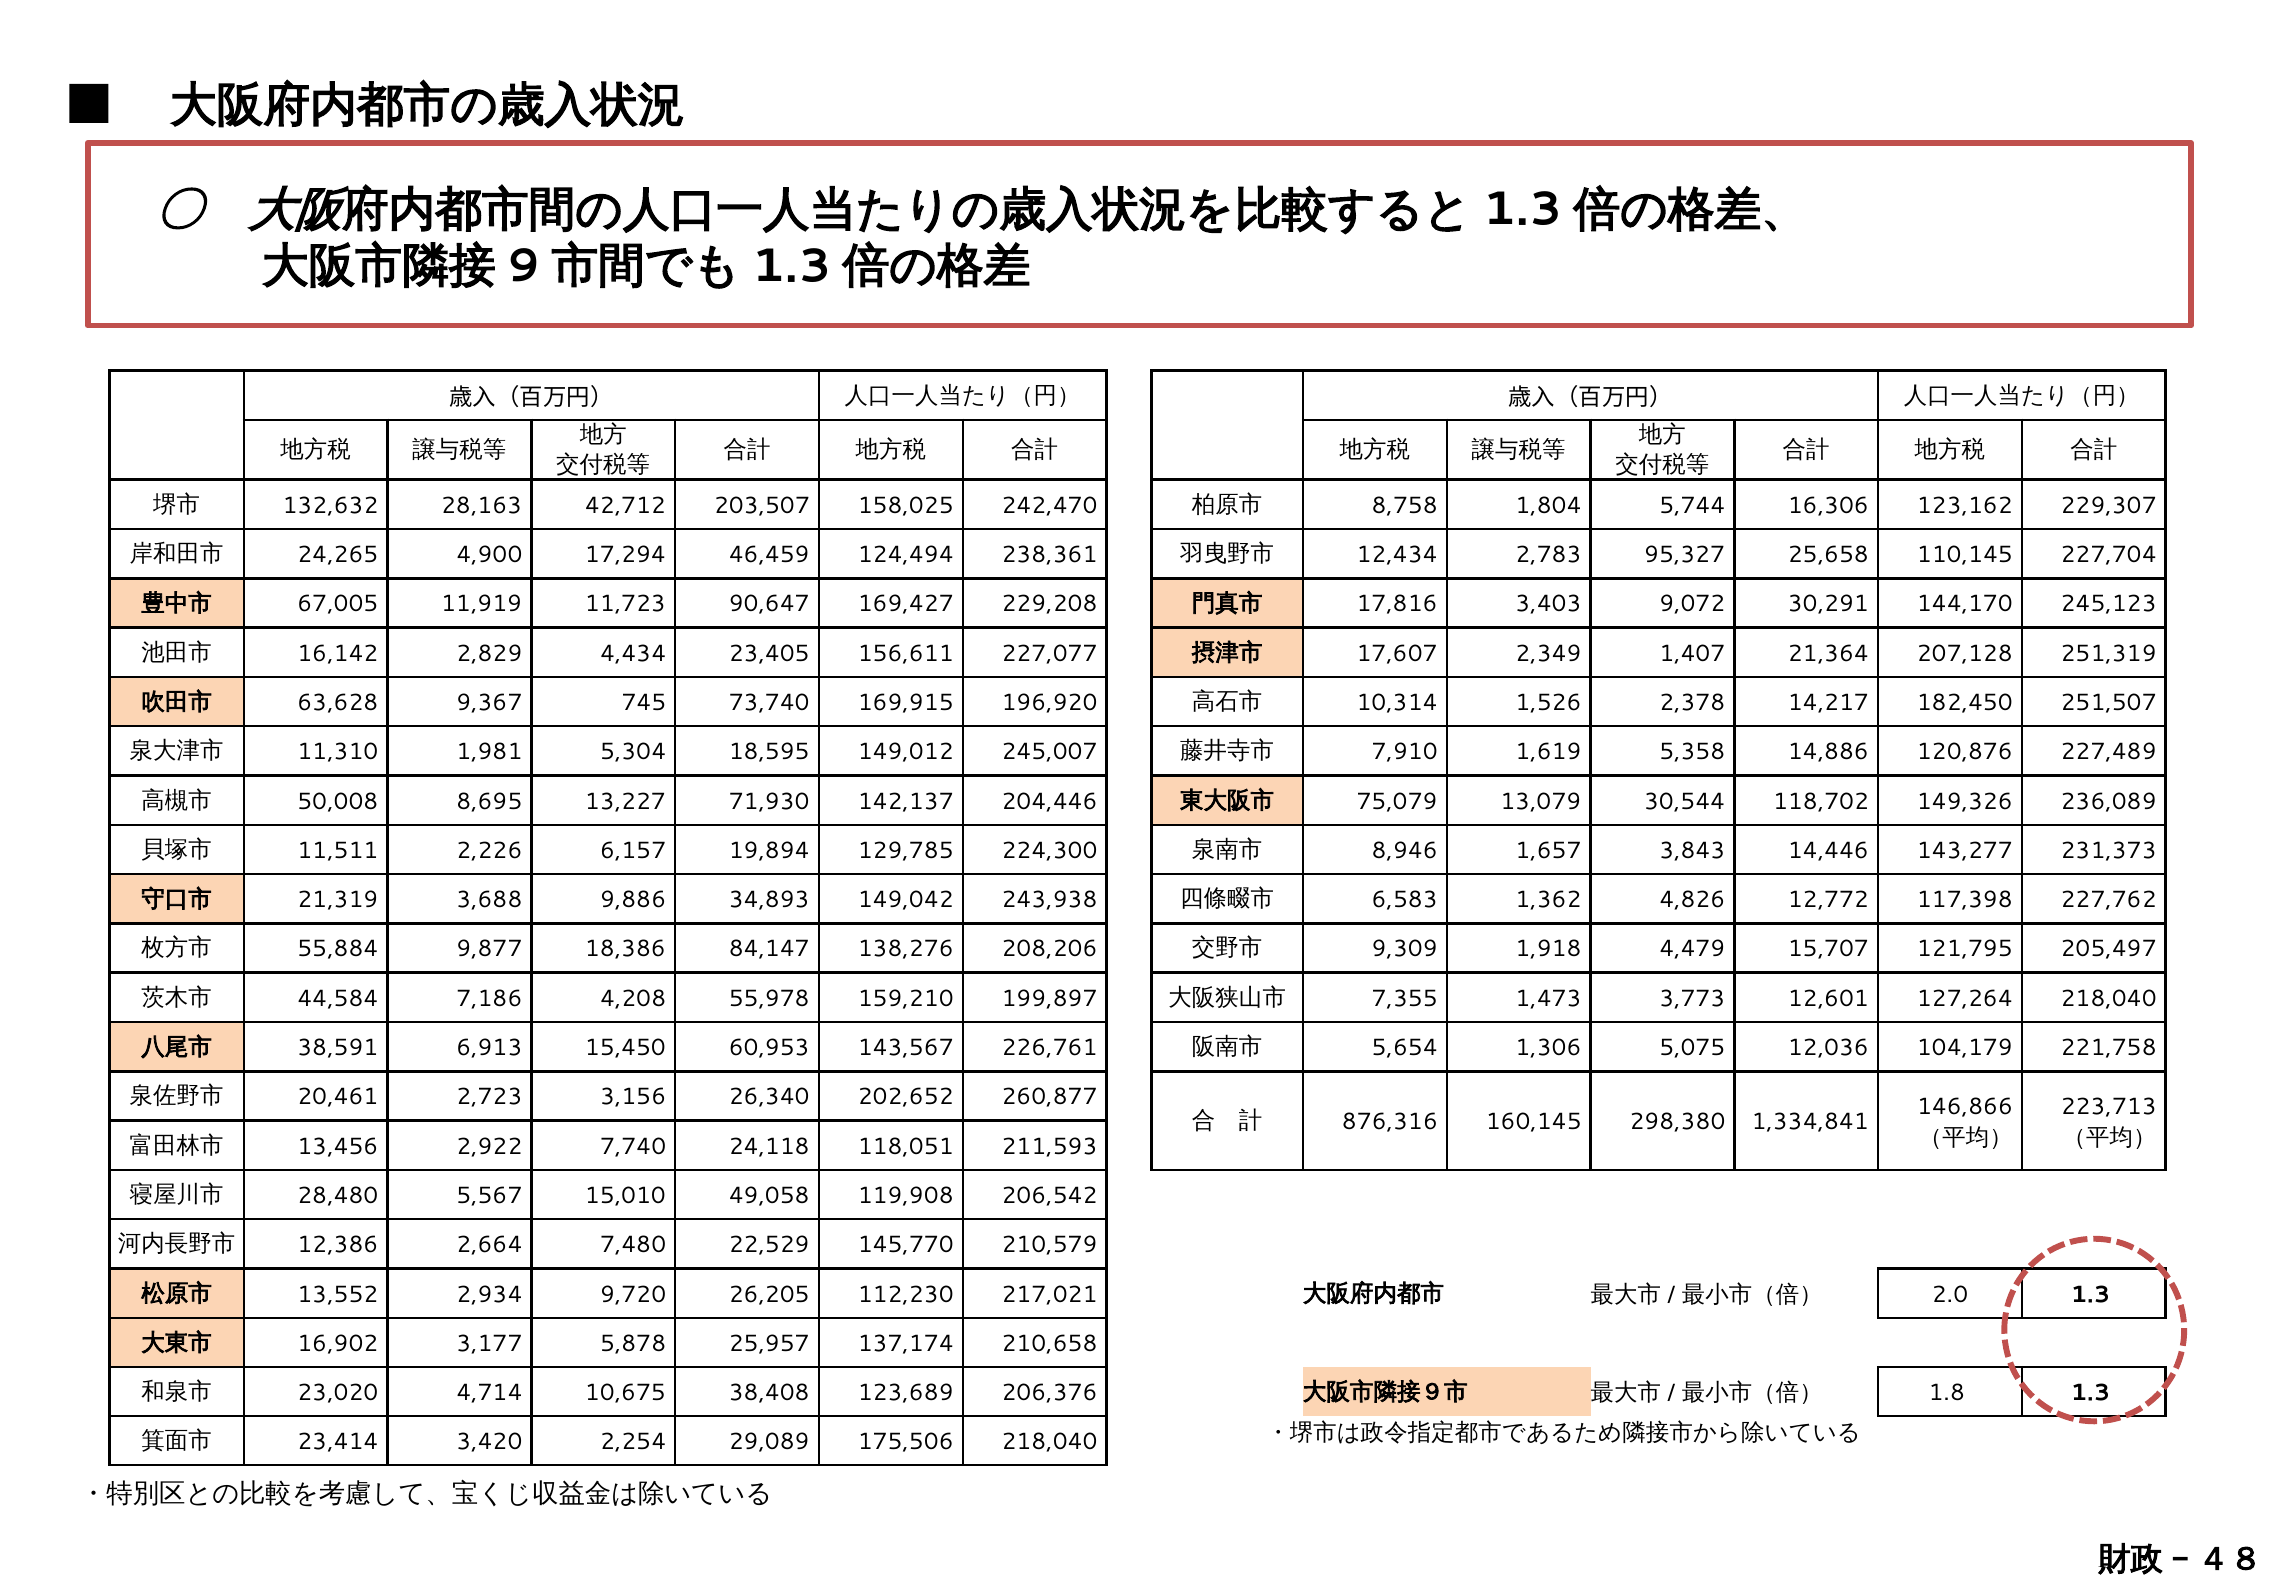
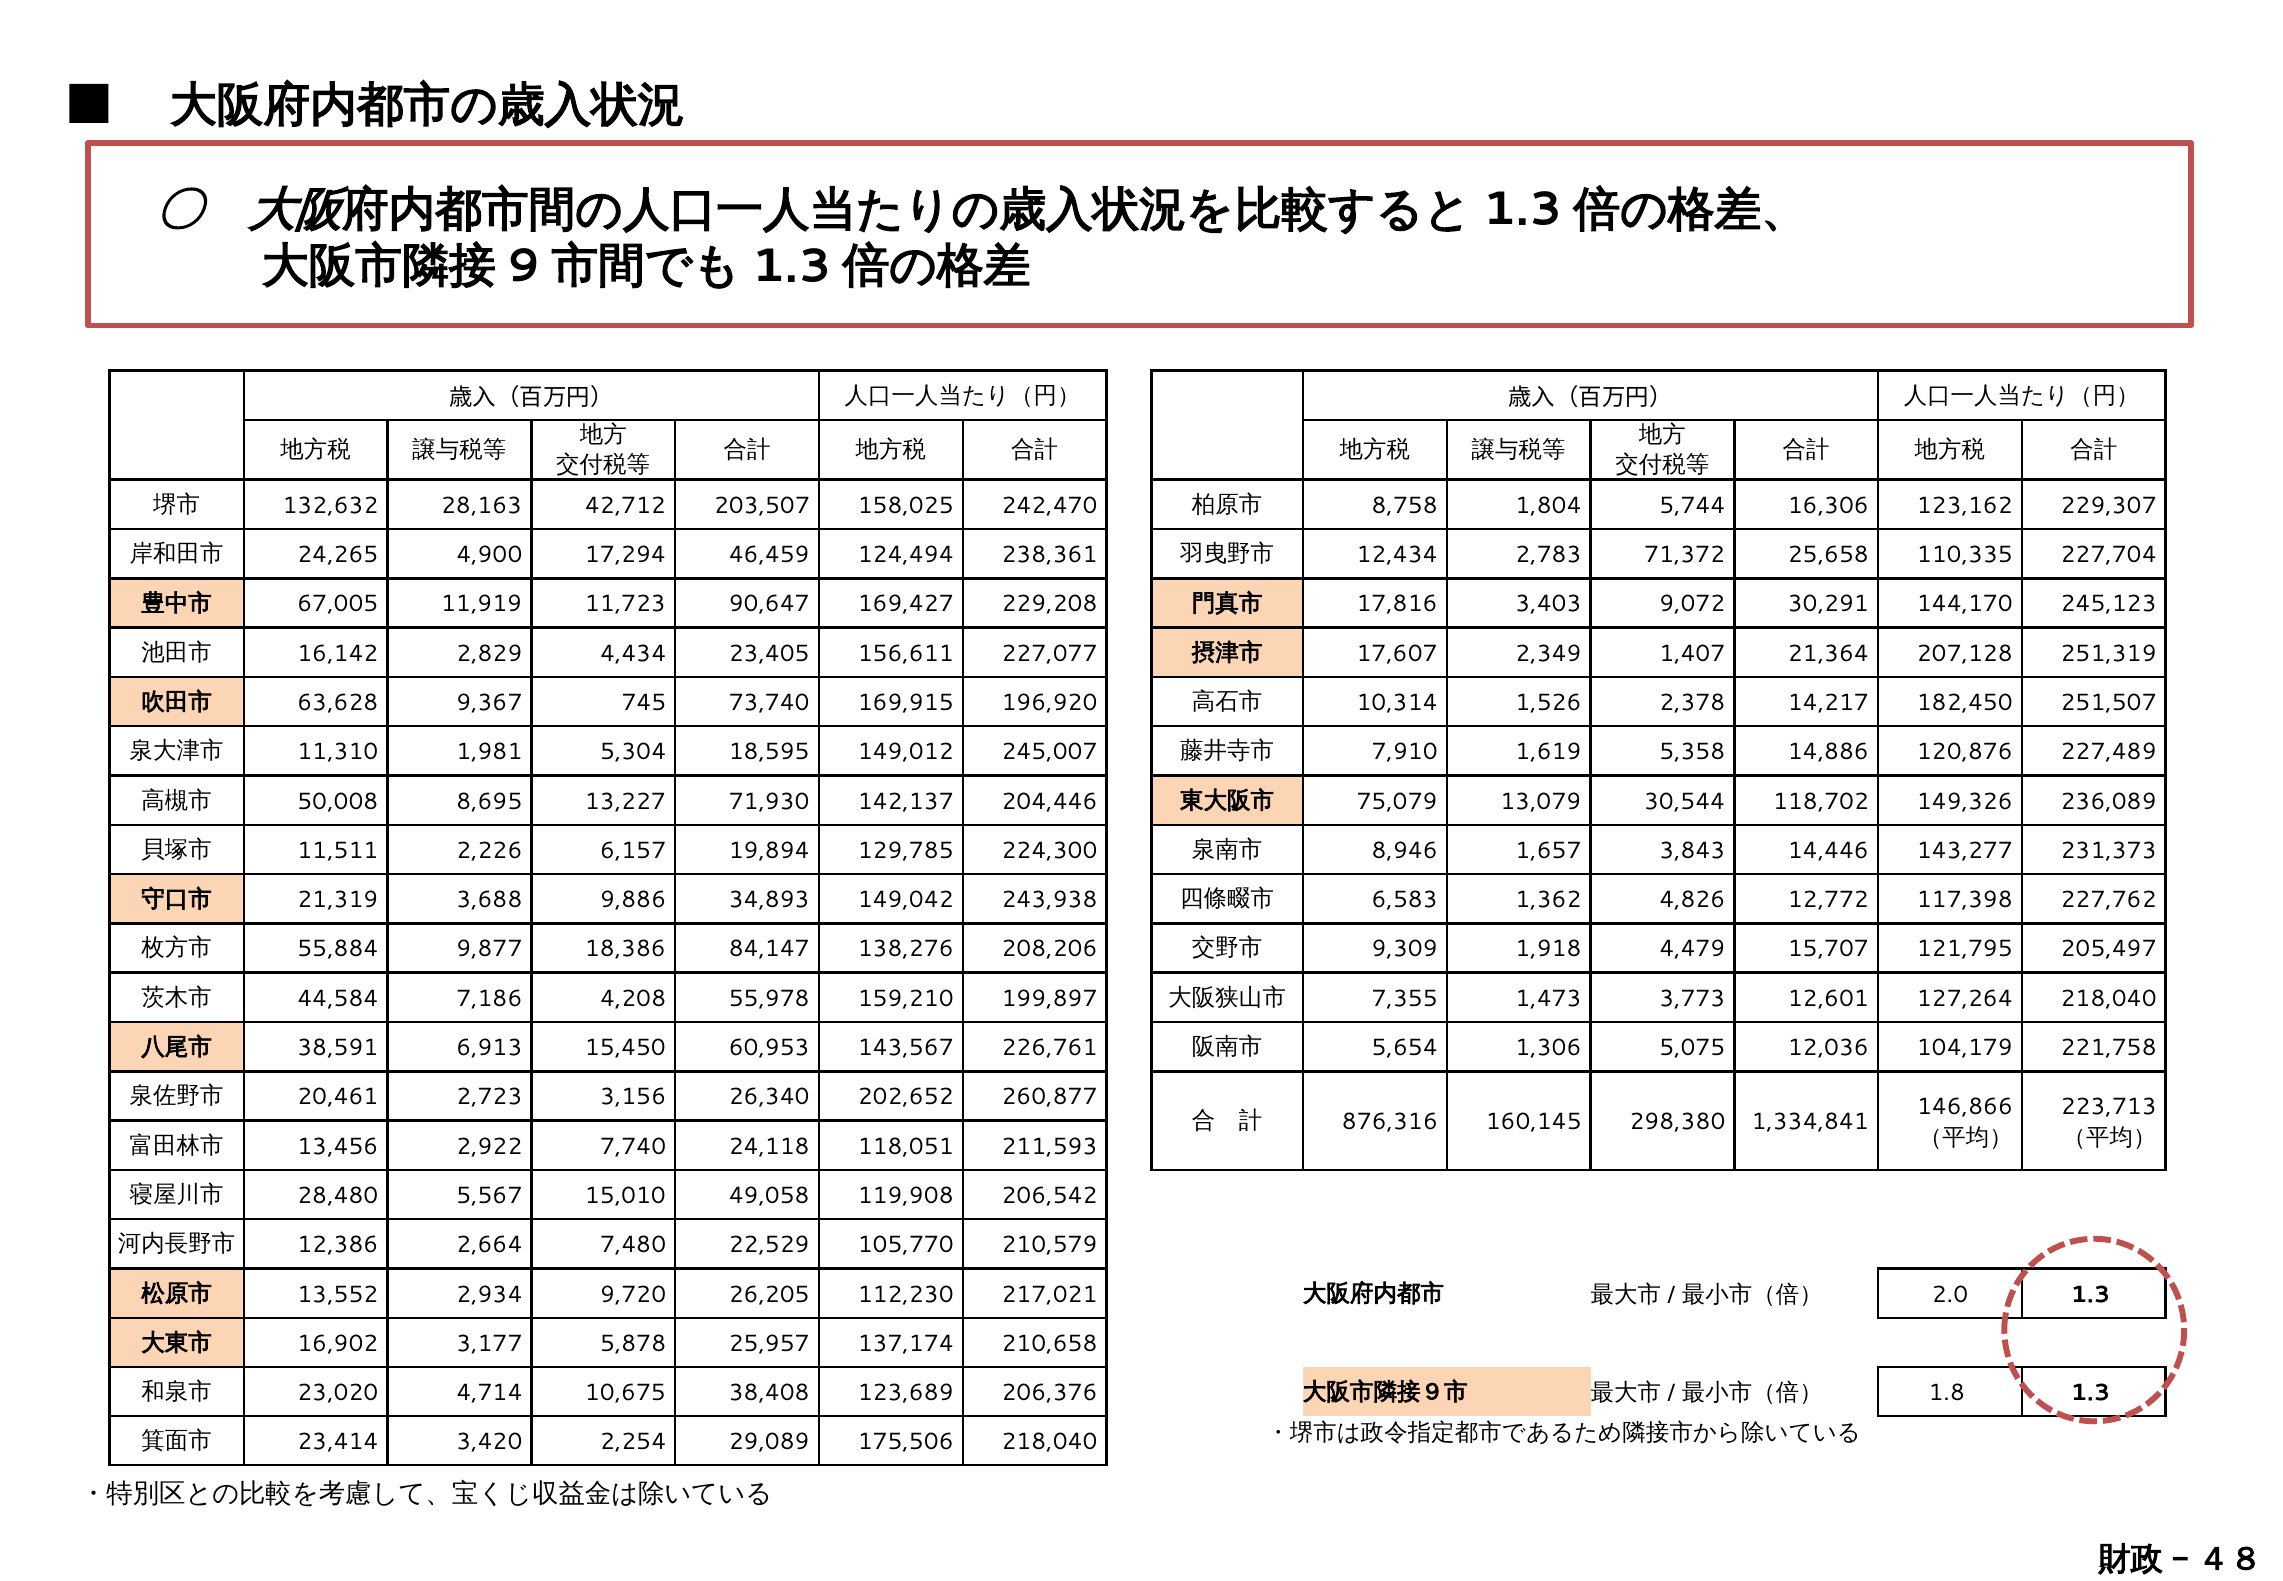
95,327: 95,327 -> 71,372
110,145: 110,145 -> 110,335
145,770: 145,770 -> 105,770
